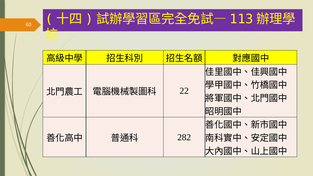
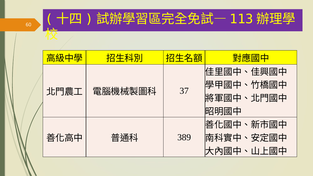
22: 22 -> 37
282: 282 -> 389
